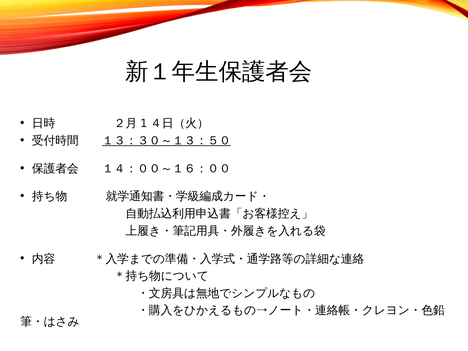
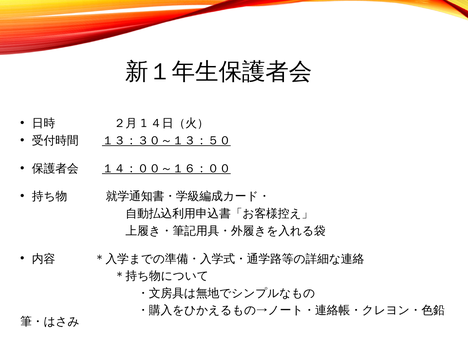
１４：００～１６：００ underline: none -> present
